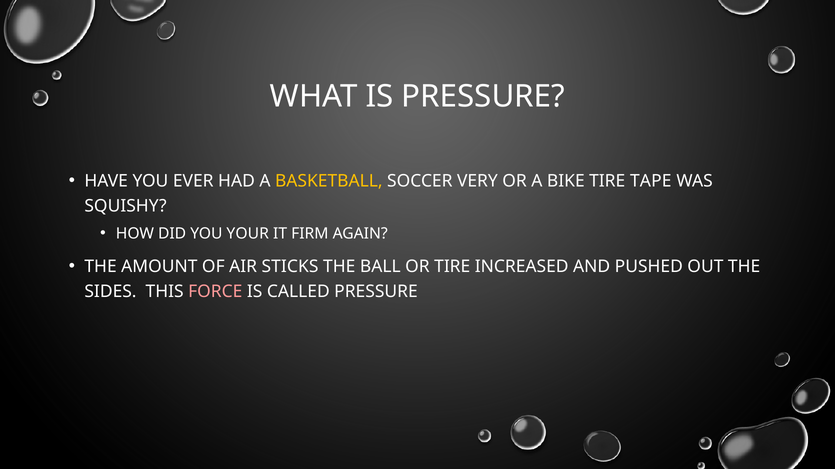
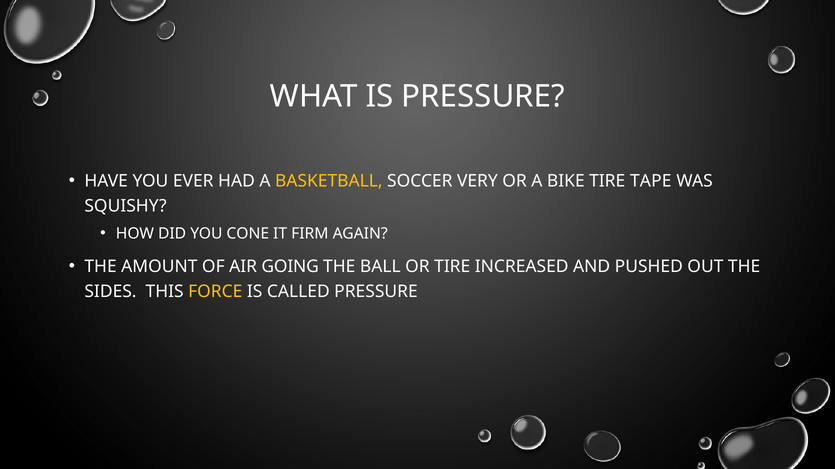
YOUR: YOUR -> CONE
STICKS: STICKS -> GOING
FORCE colour: pink -> yellow
